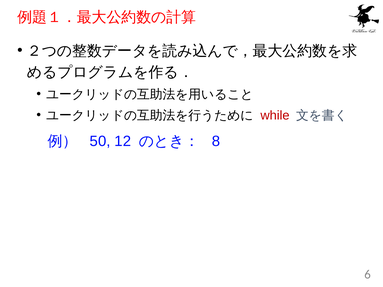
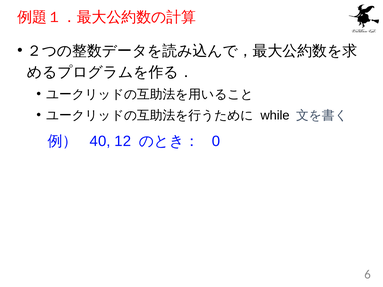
while colour: red -> black
50: 50 -> 40
8: 8 -> 0
